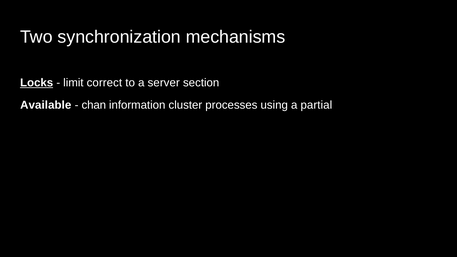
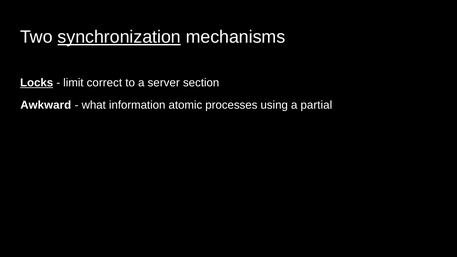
synchronization underline: none -> present
Available: Available -> Awkward
chan: chan -> what
cluster: cluster -> atomic
